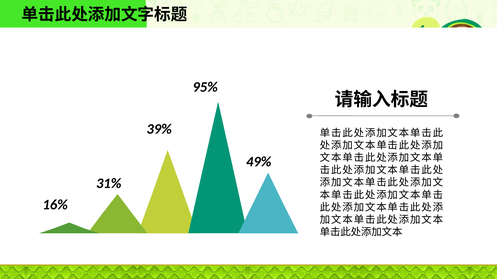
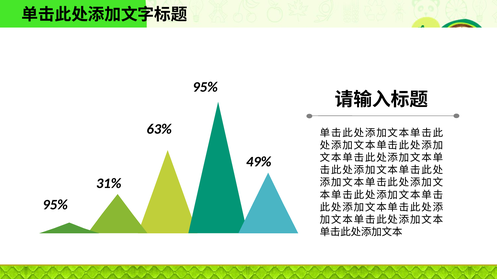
39%: 39% -> 63%
16% at (55, 205): 16% -> 95%
